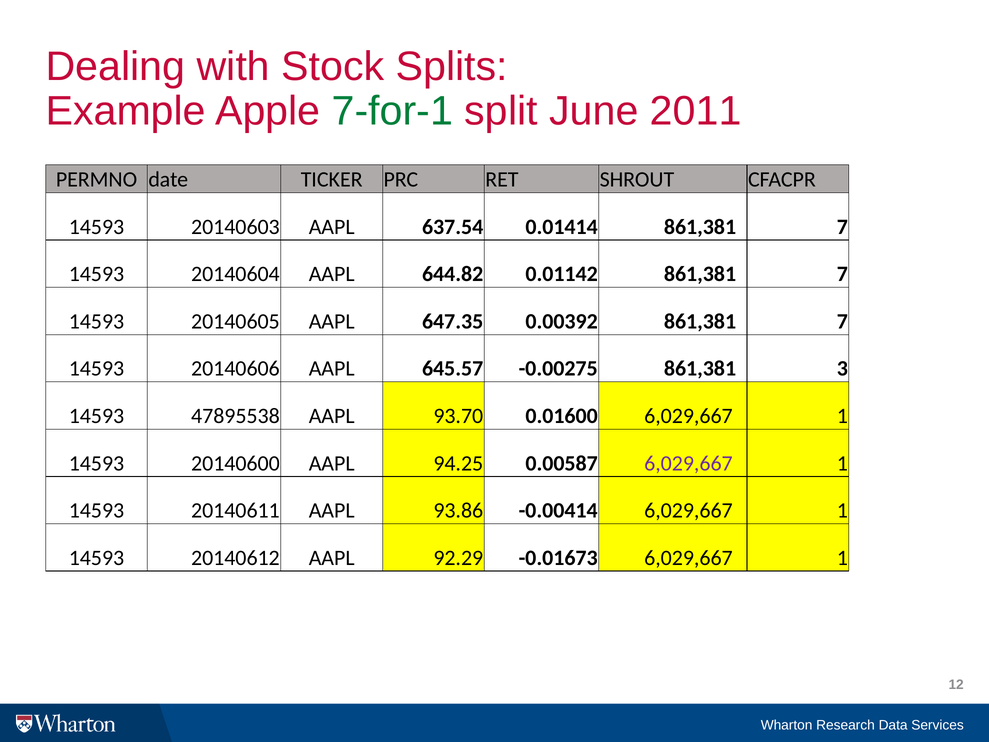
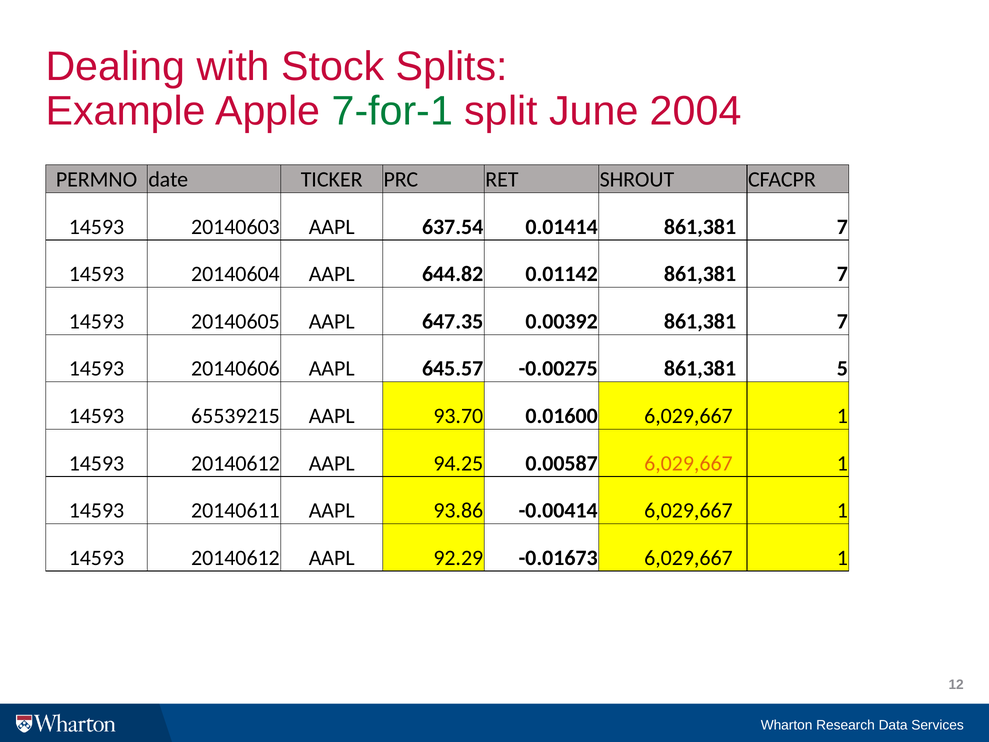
2011: 2011 -> 2004
3: 3 -> 5
47895538: 47895538 -> 65539215
20140600 at (235, 463): 20140600 -> 20140612
6,029,667 at (688, 463) colour: purple -> orange
